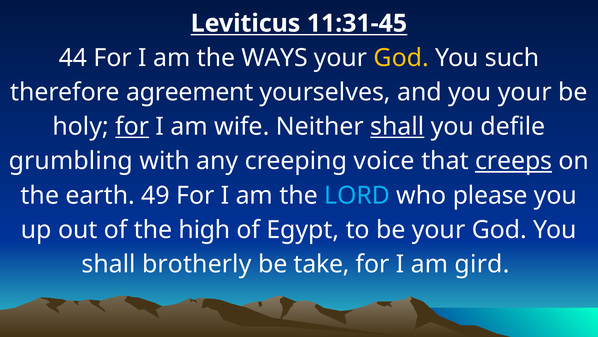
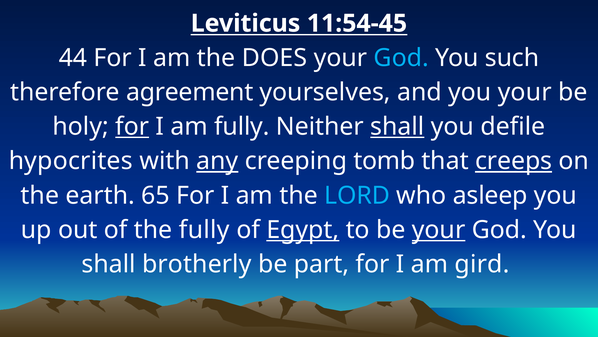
11:31-45: 11:31-45 -> 11:54-45
WAYS: WAYS -> DOES
God at (401, 58) colour: yellow -> light blue
am wife: wife -> fully
grumbling: grumbling -> hypocrites
any underline: none -> present
voice: voice -> tomb
49: 49 -> 65
please: please -> asleep
the high: high -> fully
Egypt underline: none -> present
your at (439, 230) underline: none -> present
take: take -> part
